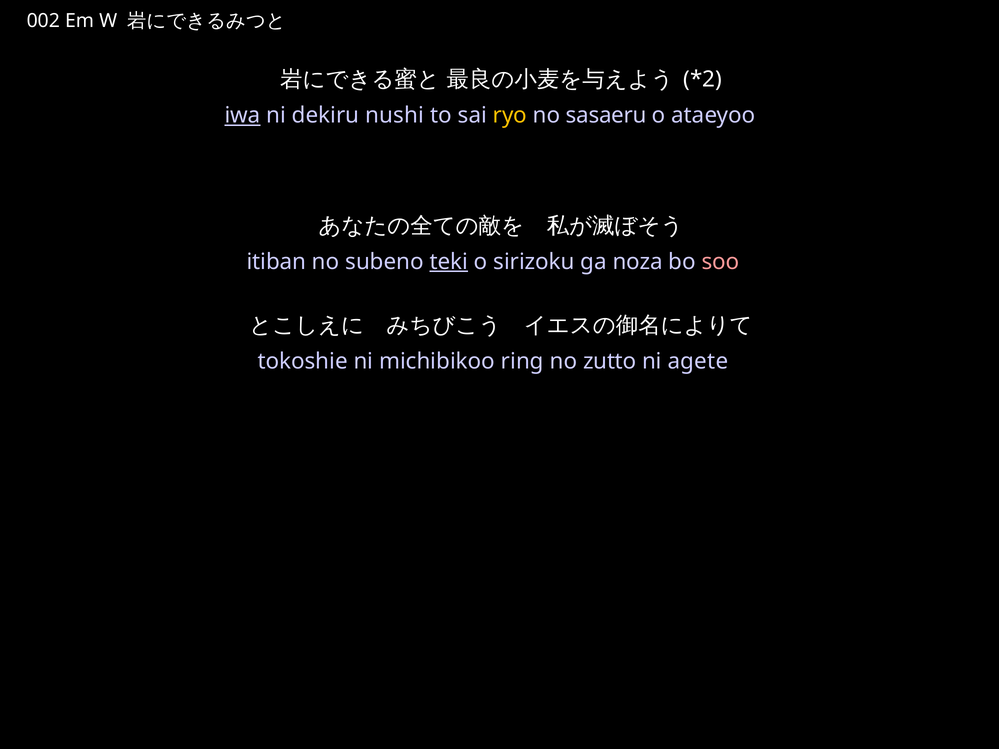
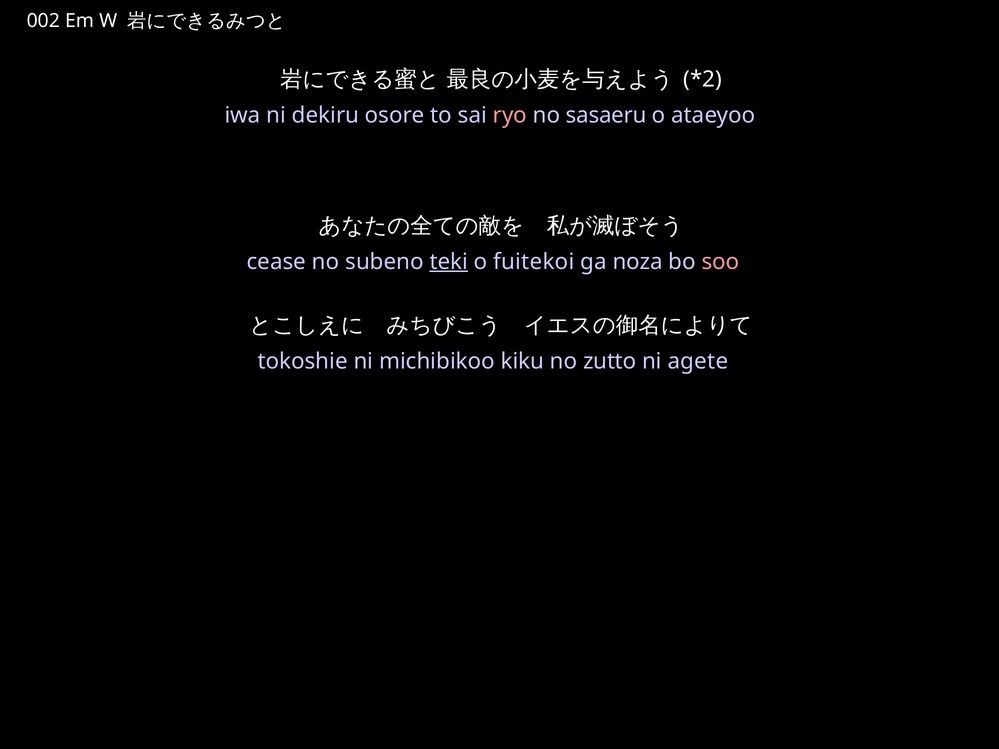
iwa underline: present -> none
nushi: nushi -> osore
ryo colour: yellow -> pink
itiban: itiban -> cease
sirizoku: sirizoku -> fuitekoi
ring: ring -> kiku
